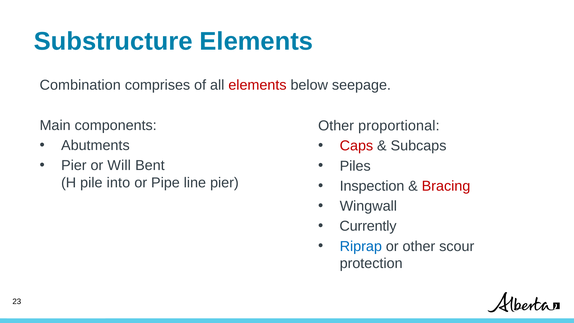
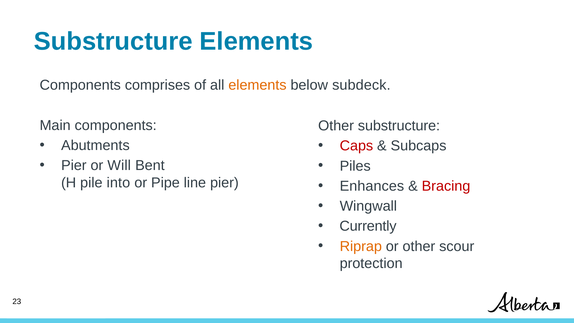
Combination at (80, 85): Combination -> Components
elements at (257, 85) colour: red -> orange
seepage: seepage -> subdeck
Other proportional: proportional -> substructure
Inspection: Inspection -> Enhances
Riprap colour: blue -> orange
